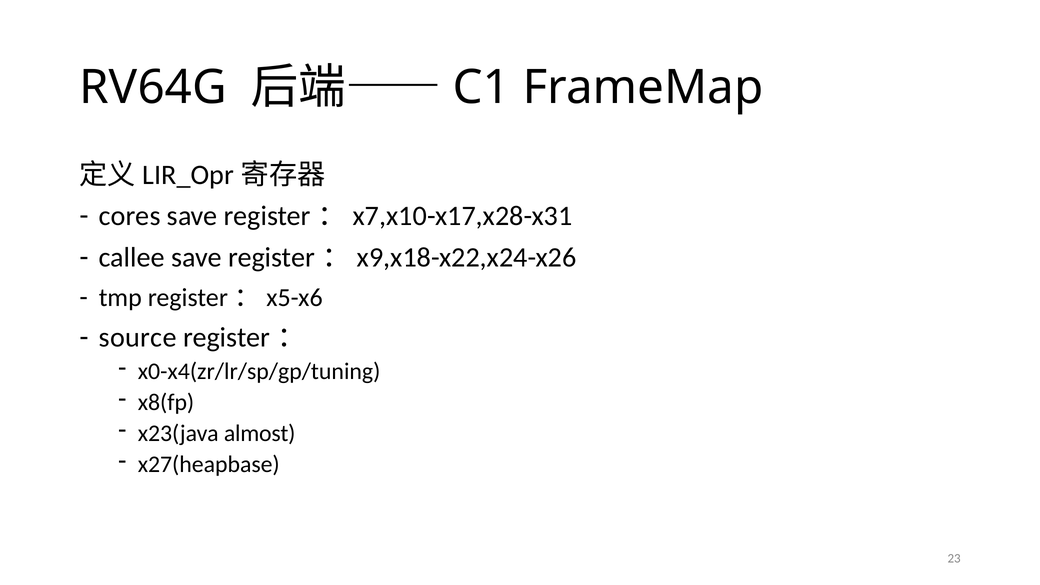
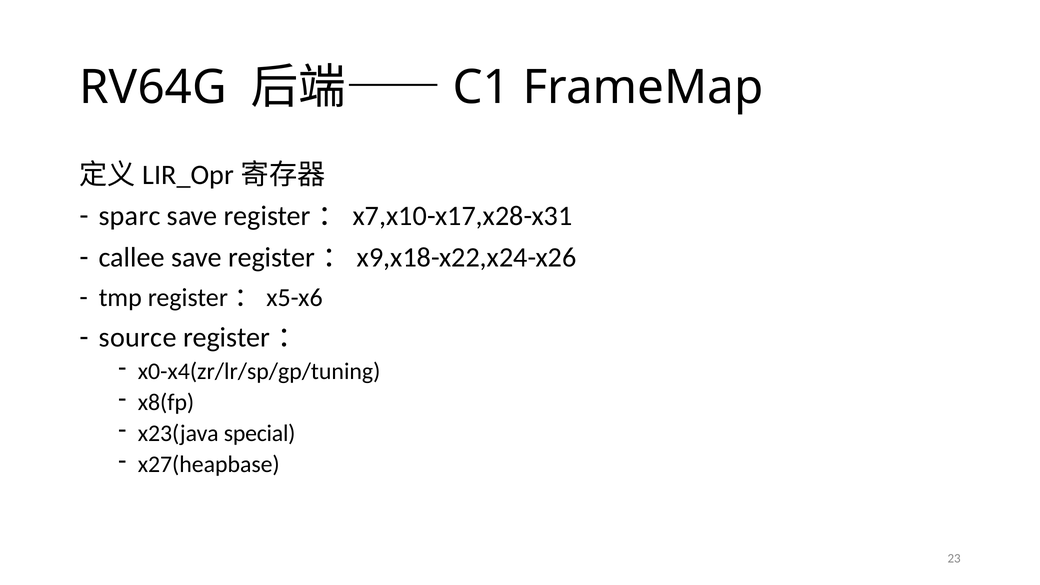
cores: cores -> sparc
almost: almost -> special
